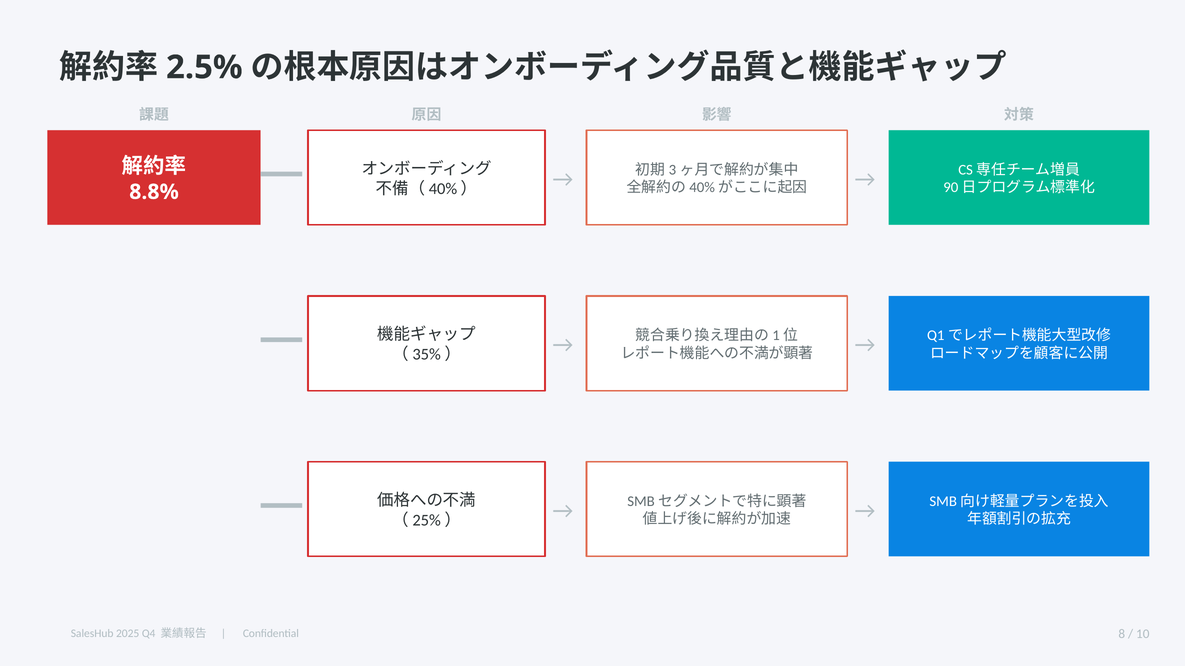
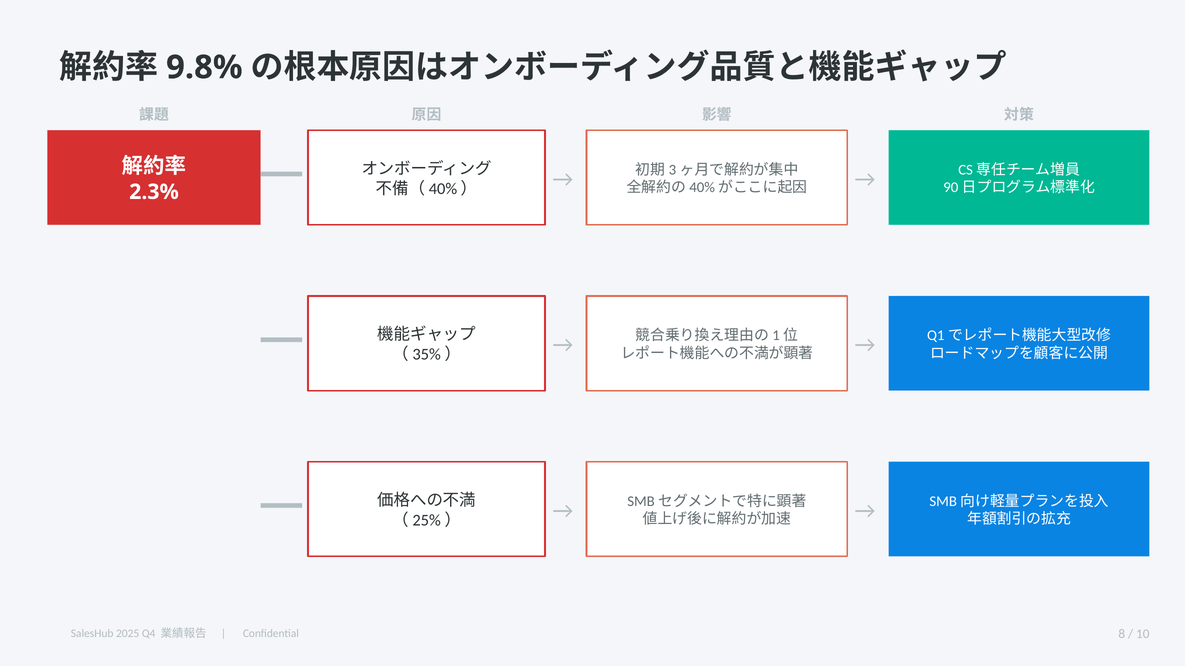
2.5%: 2.5% -> 9.8%
8.8%: 8.8% -> 2.3%
